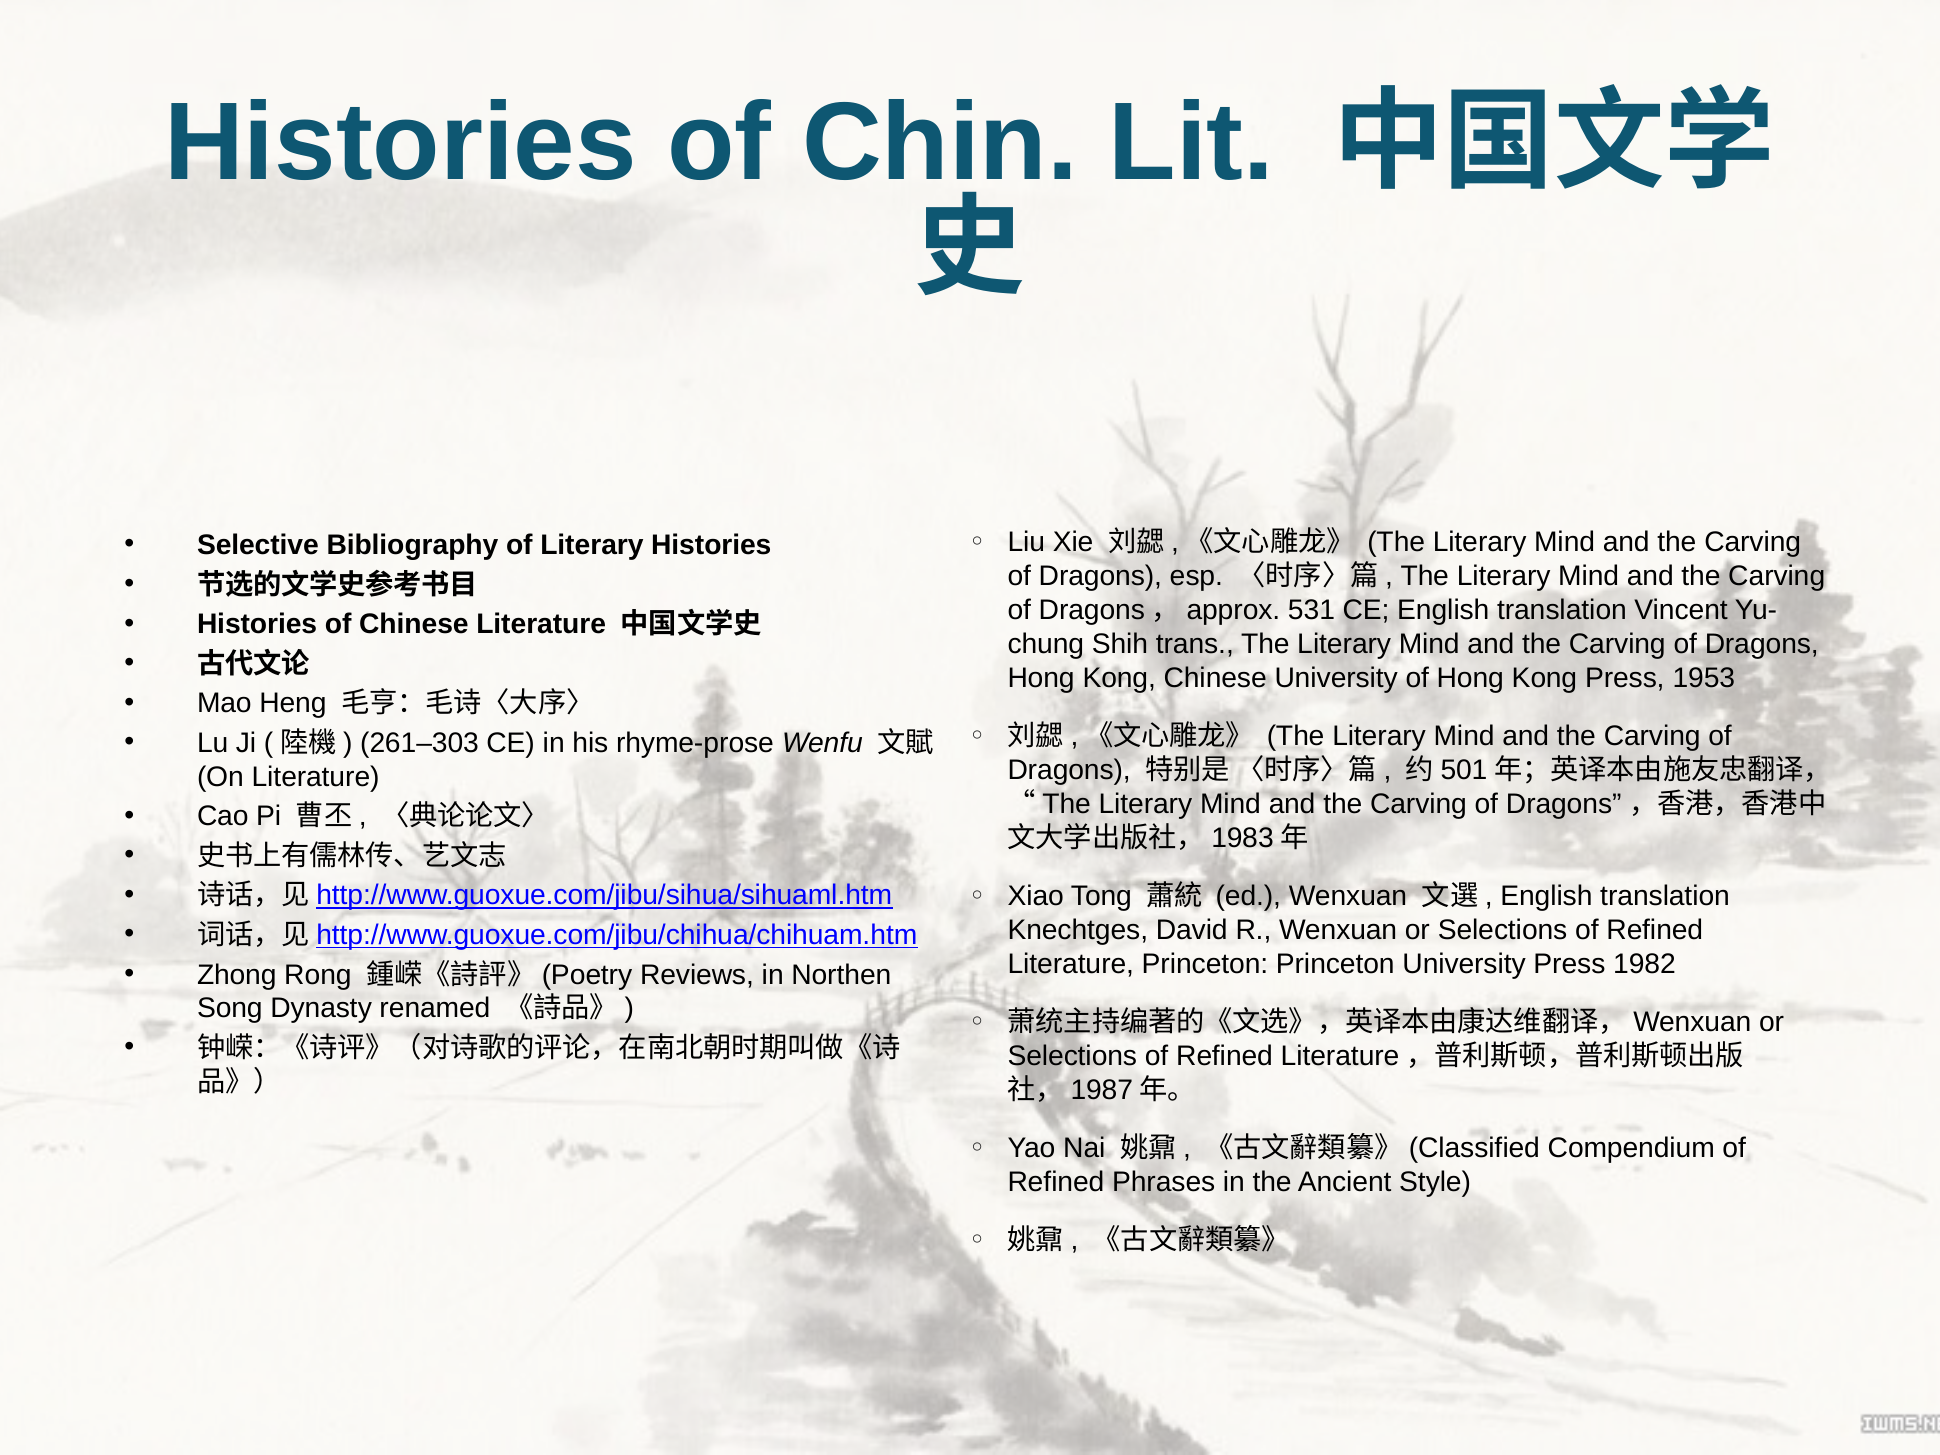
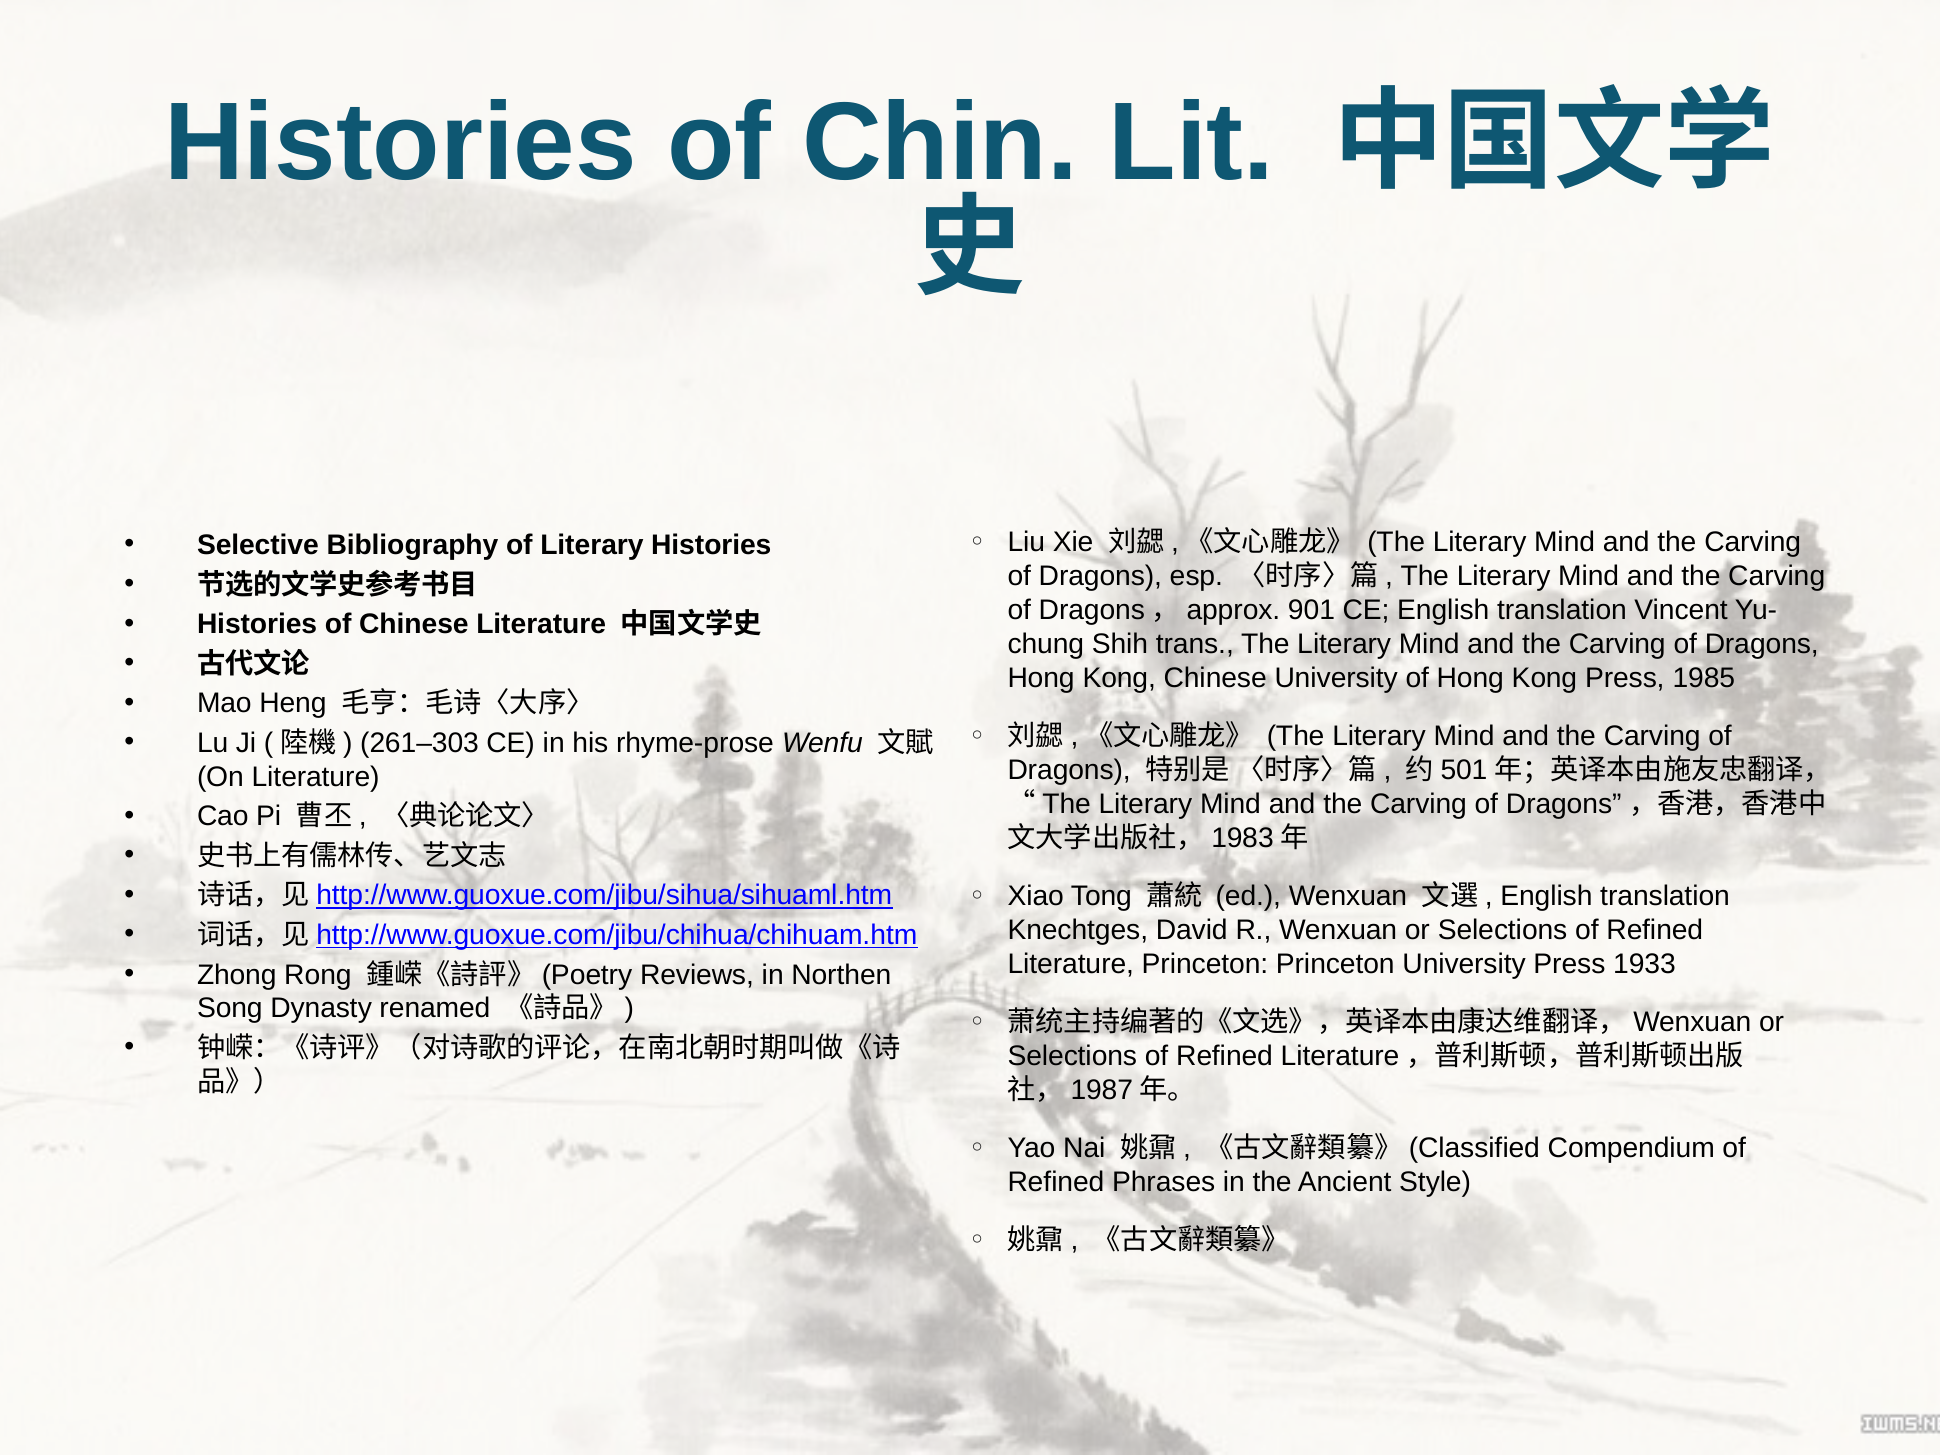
531: 531 -> 901
1953: 1953 -> 1985
1982: 1982 -> 1933
